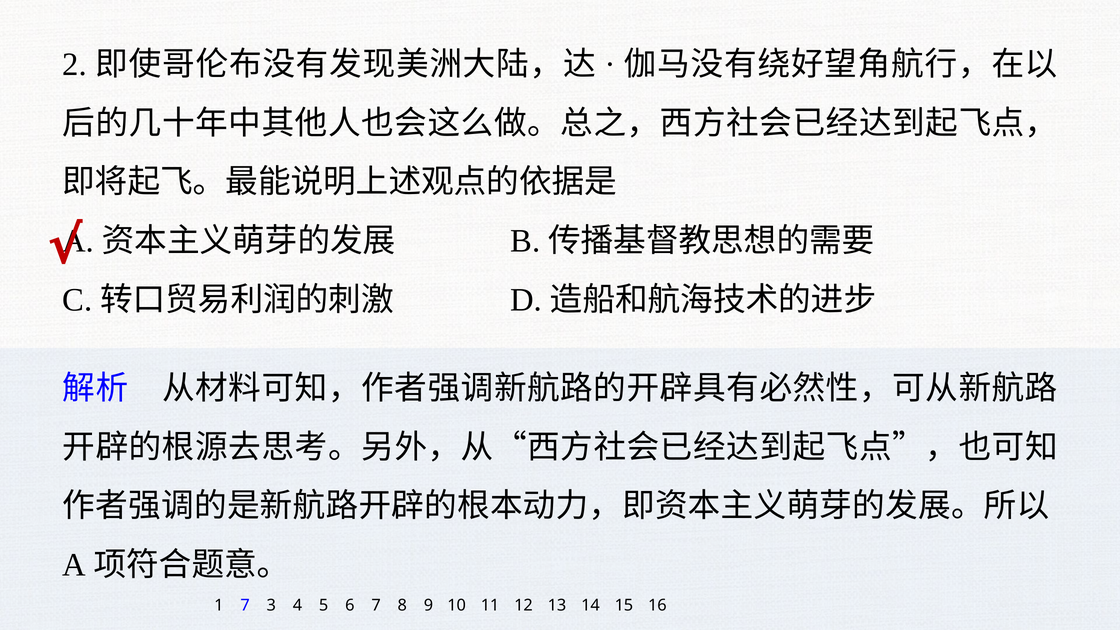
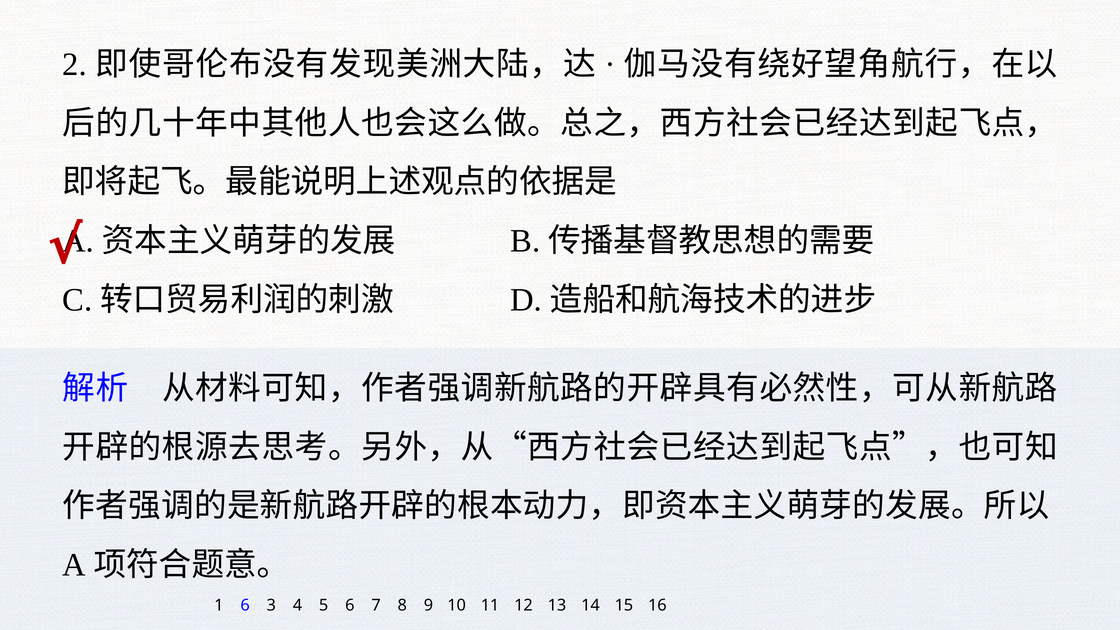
1 7: 7 -> 6
